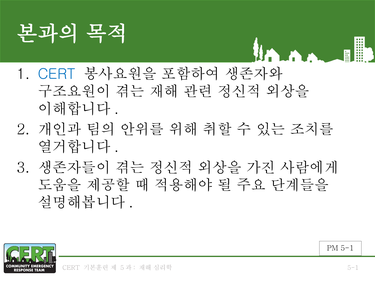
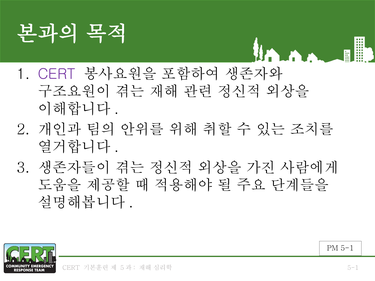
CERT at (57, 74) colour: blue -> purple
